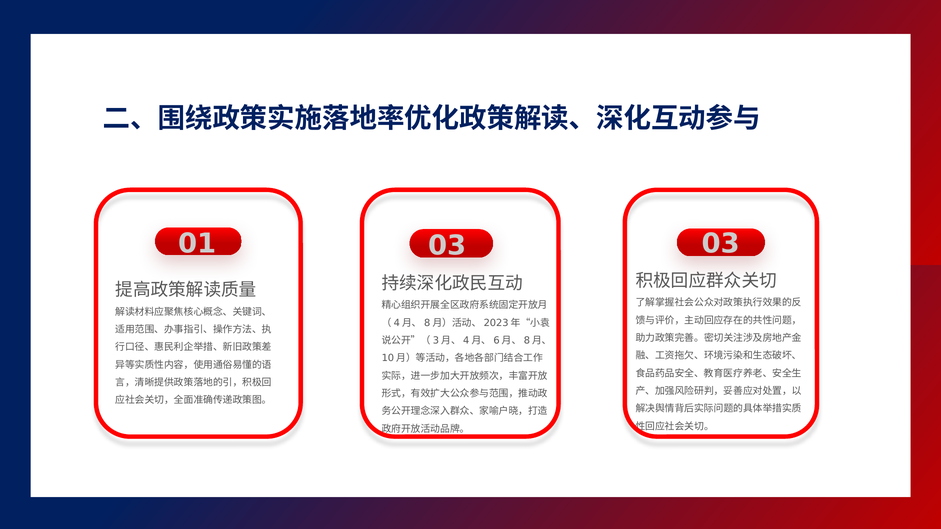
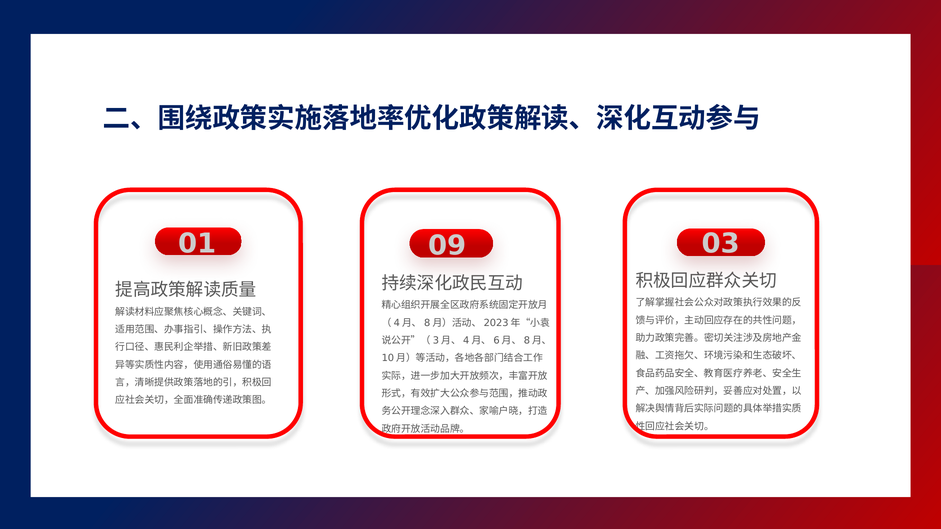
01 03: 03 -> 09
